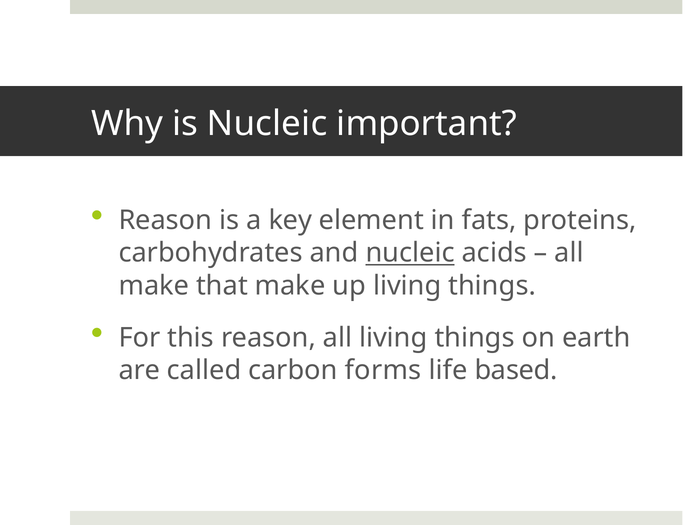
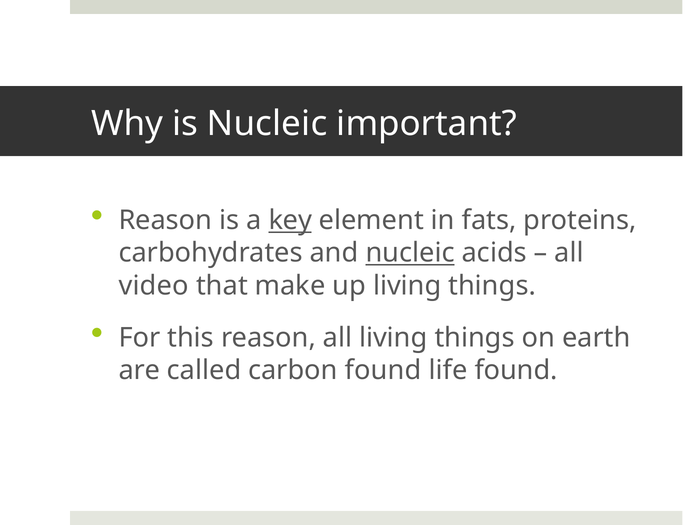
key underline: none -> present
make at (154, 286): make -> video
carbon forms: forms -> found
life based: based -> found
